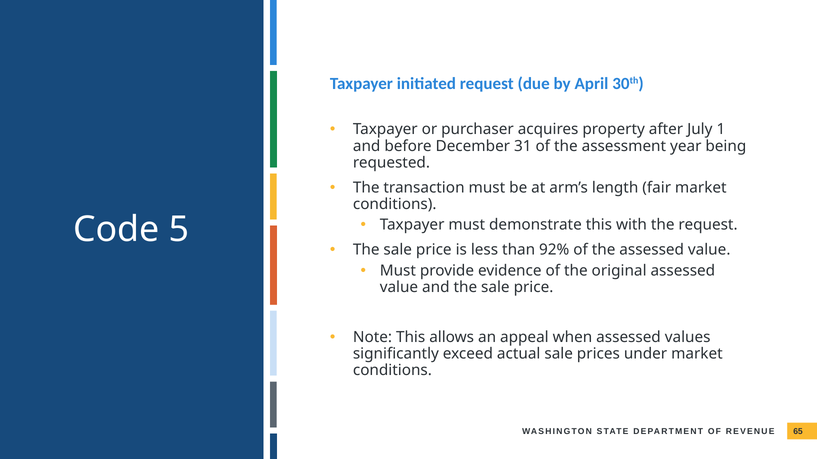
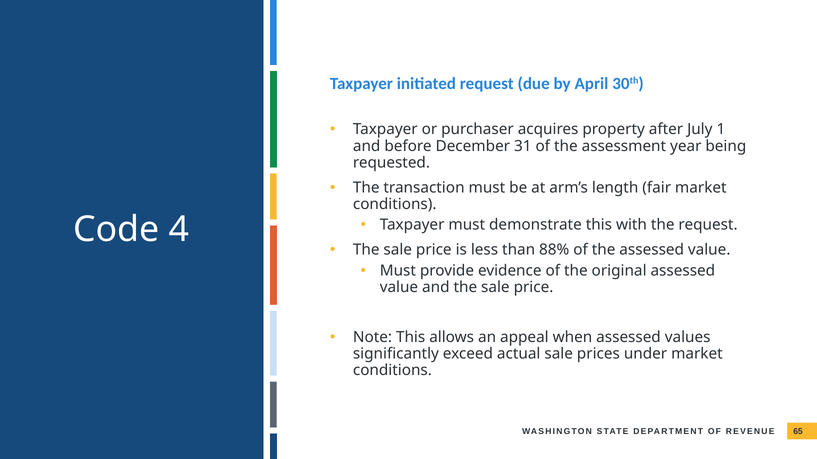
5: 5 -> 4
92%: 92% -> 88%
